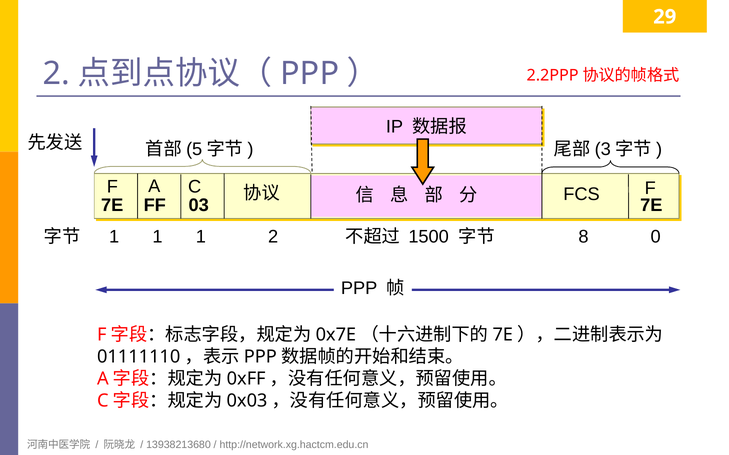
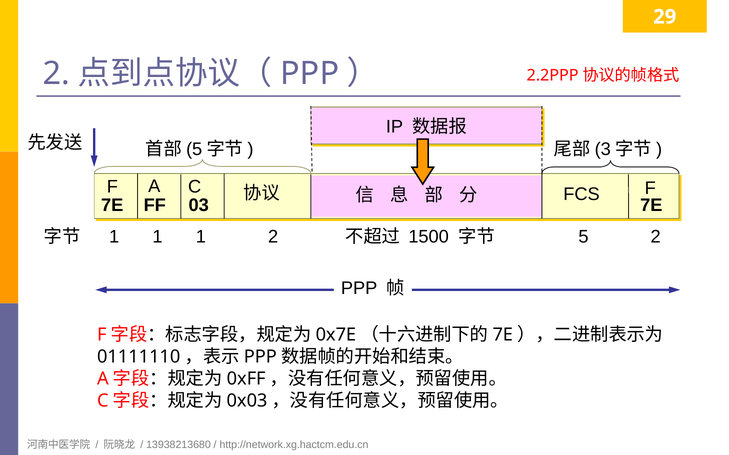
0 at (656, 237): 0 -> 2
8: 8 -> 5
